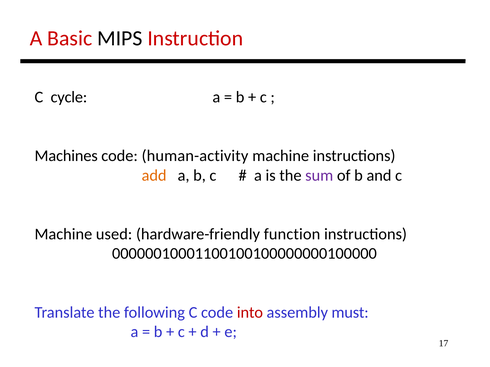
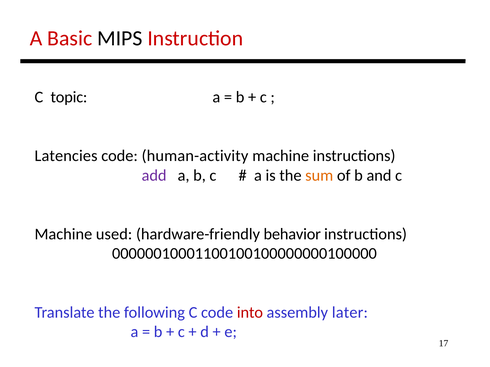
cycle: cycle -> topic
Machines: Machines -> Latencies
add colour: orange -> purple
sum colour: purple -> orange
function: function -> behavior
must: must -> later
